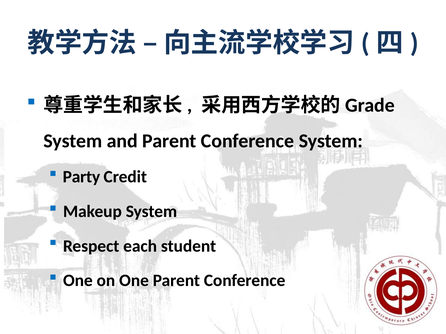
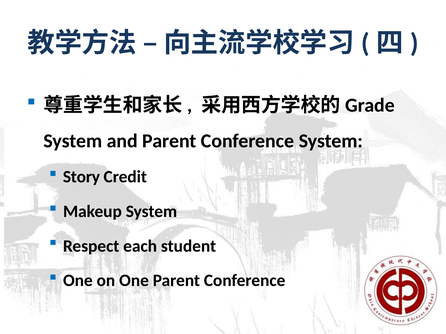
Party: Party -> Story
